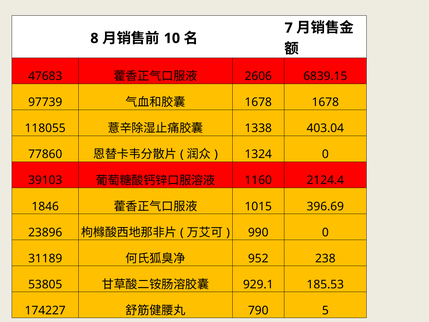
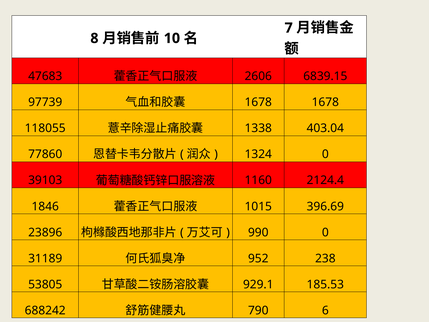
174227: 174227 -> 688242
5: 5 -> 6
